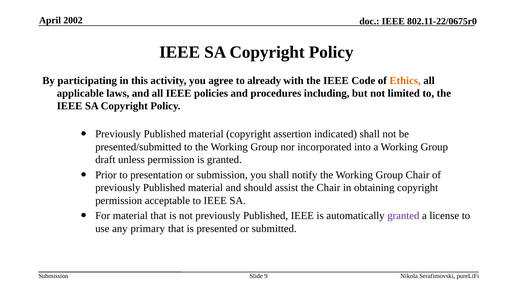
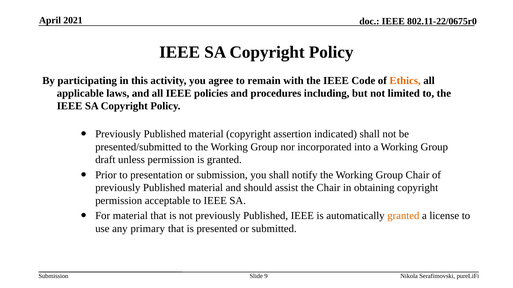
2002: 2002 -> 2021
already: already -> remain
granted at (403, 216) colour: purple -> orange
